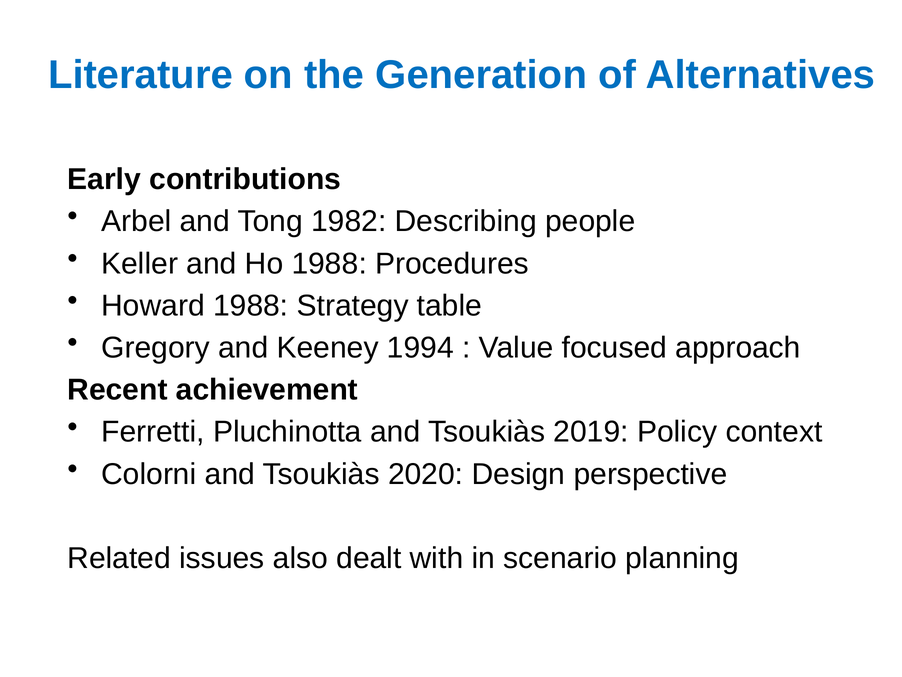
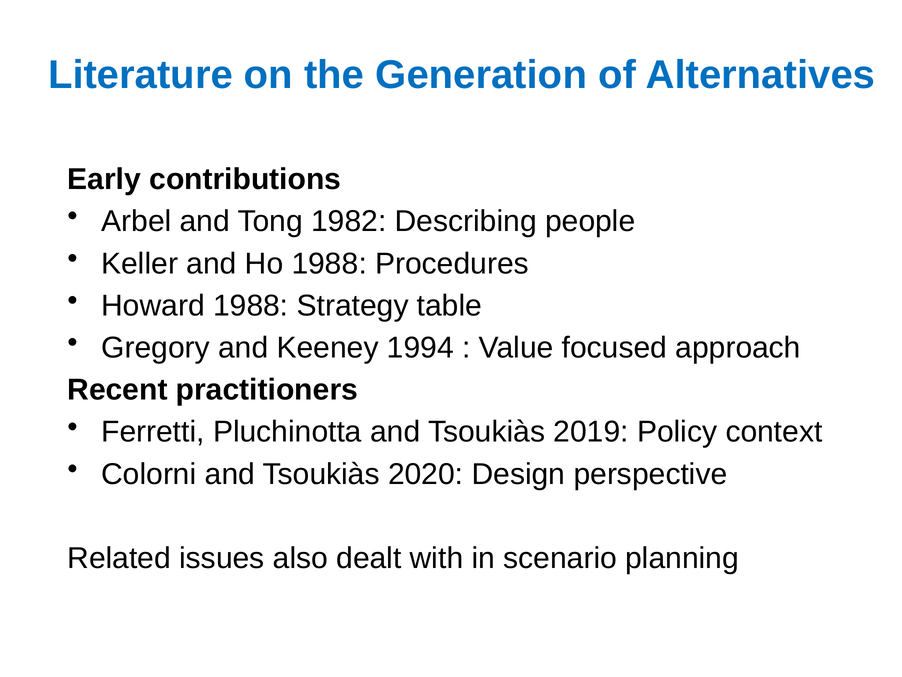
achievement: achievement -> practitioners
